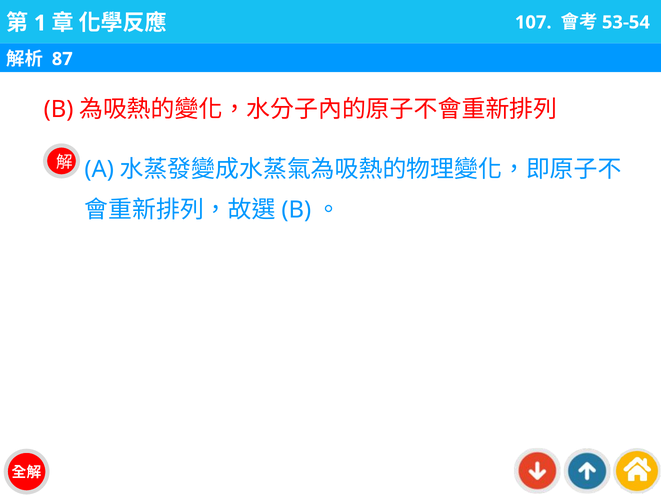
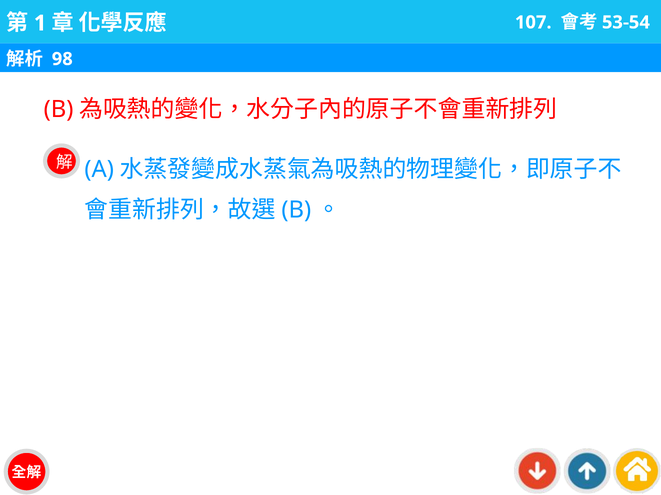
87: 87 -> 98
